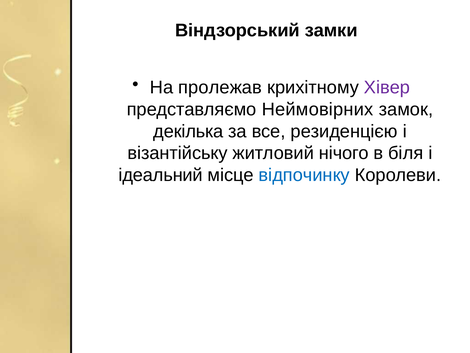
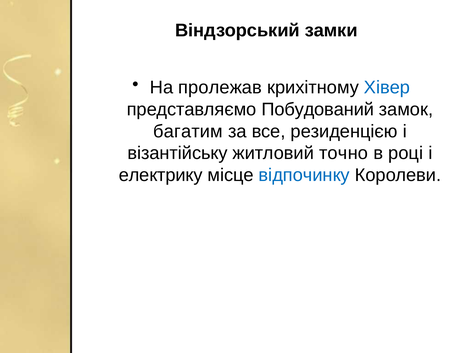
Хівер colour: purple -> blue
Неймовірних: Неймовірних -> Побудований
декілька: декілька -> багатим
нічого: нічого -> точно
біля: біля -> році
ідеальний: ідеальний -> електрику
